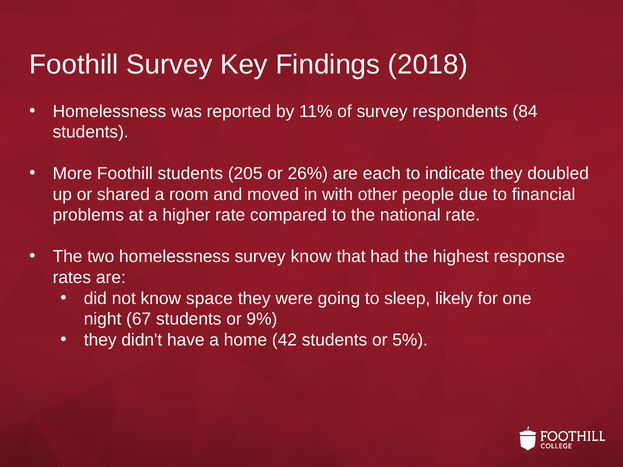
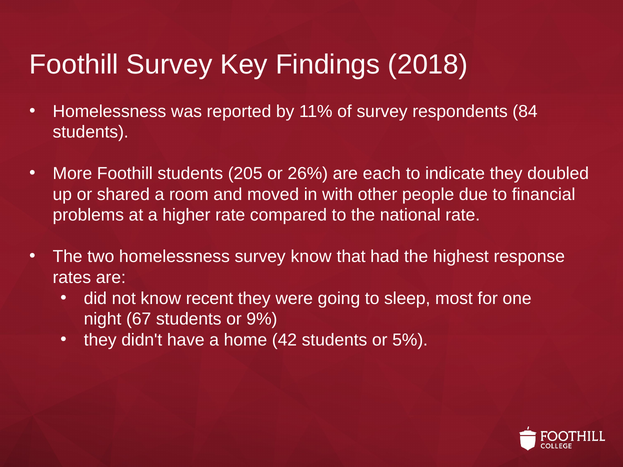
space: space -> recent
likely: likely -> most
